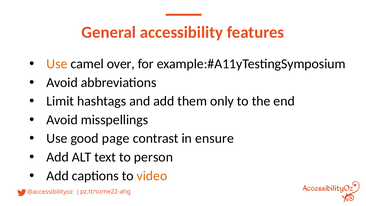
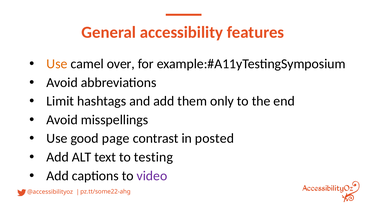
ensure: ensure -> posted
person: person -> testing
video colour: orange -> purple
